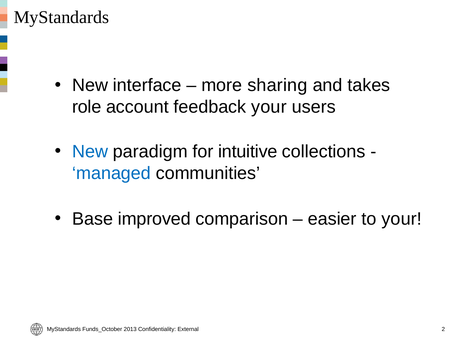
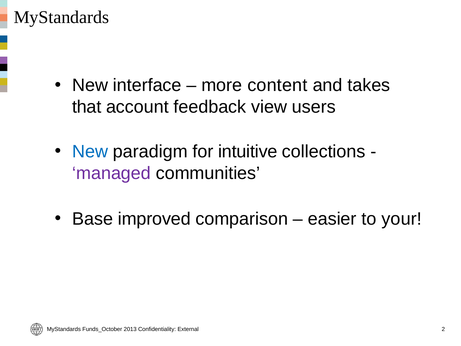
sharing: sharing -> content
role: role -> that
feedback your: your -> view
managed colour: blue -> purple
